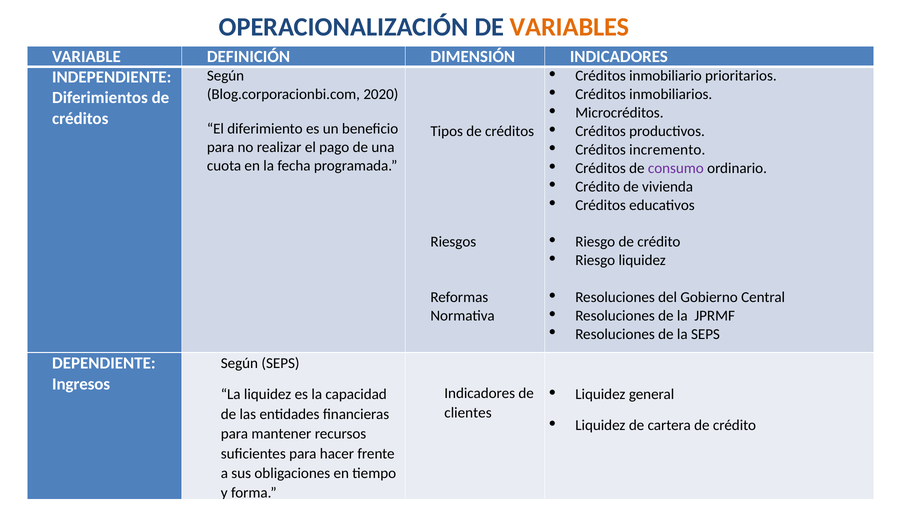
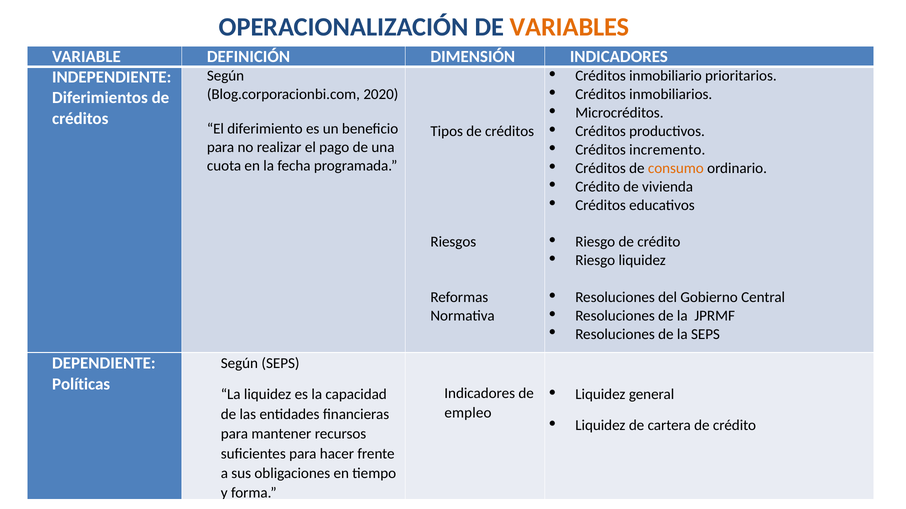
consumo colour: purple -> orange
Ingresos: Ingresos -> Políticas
clientes: clientes -> empleo
